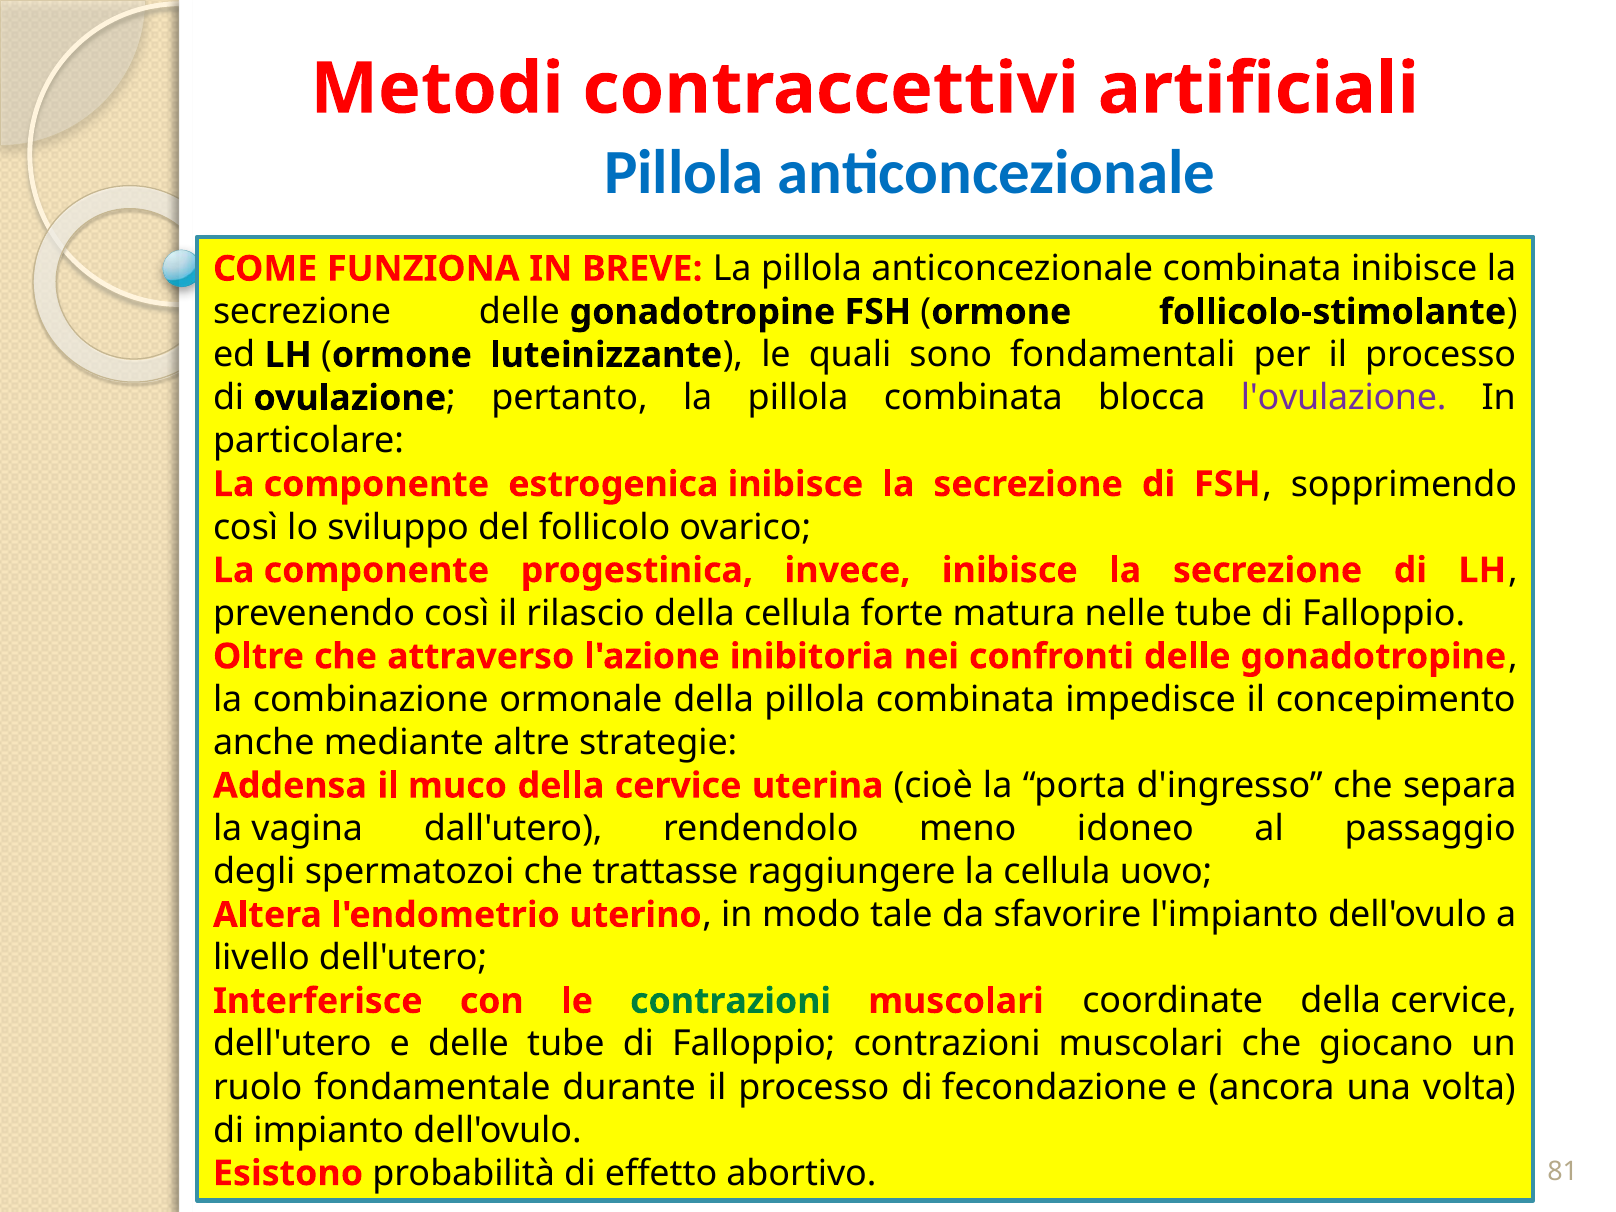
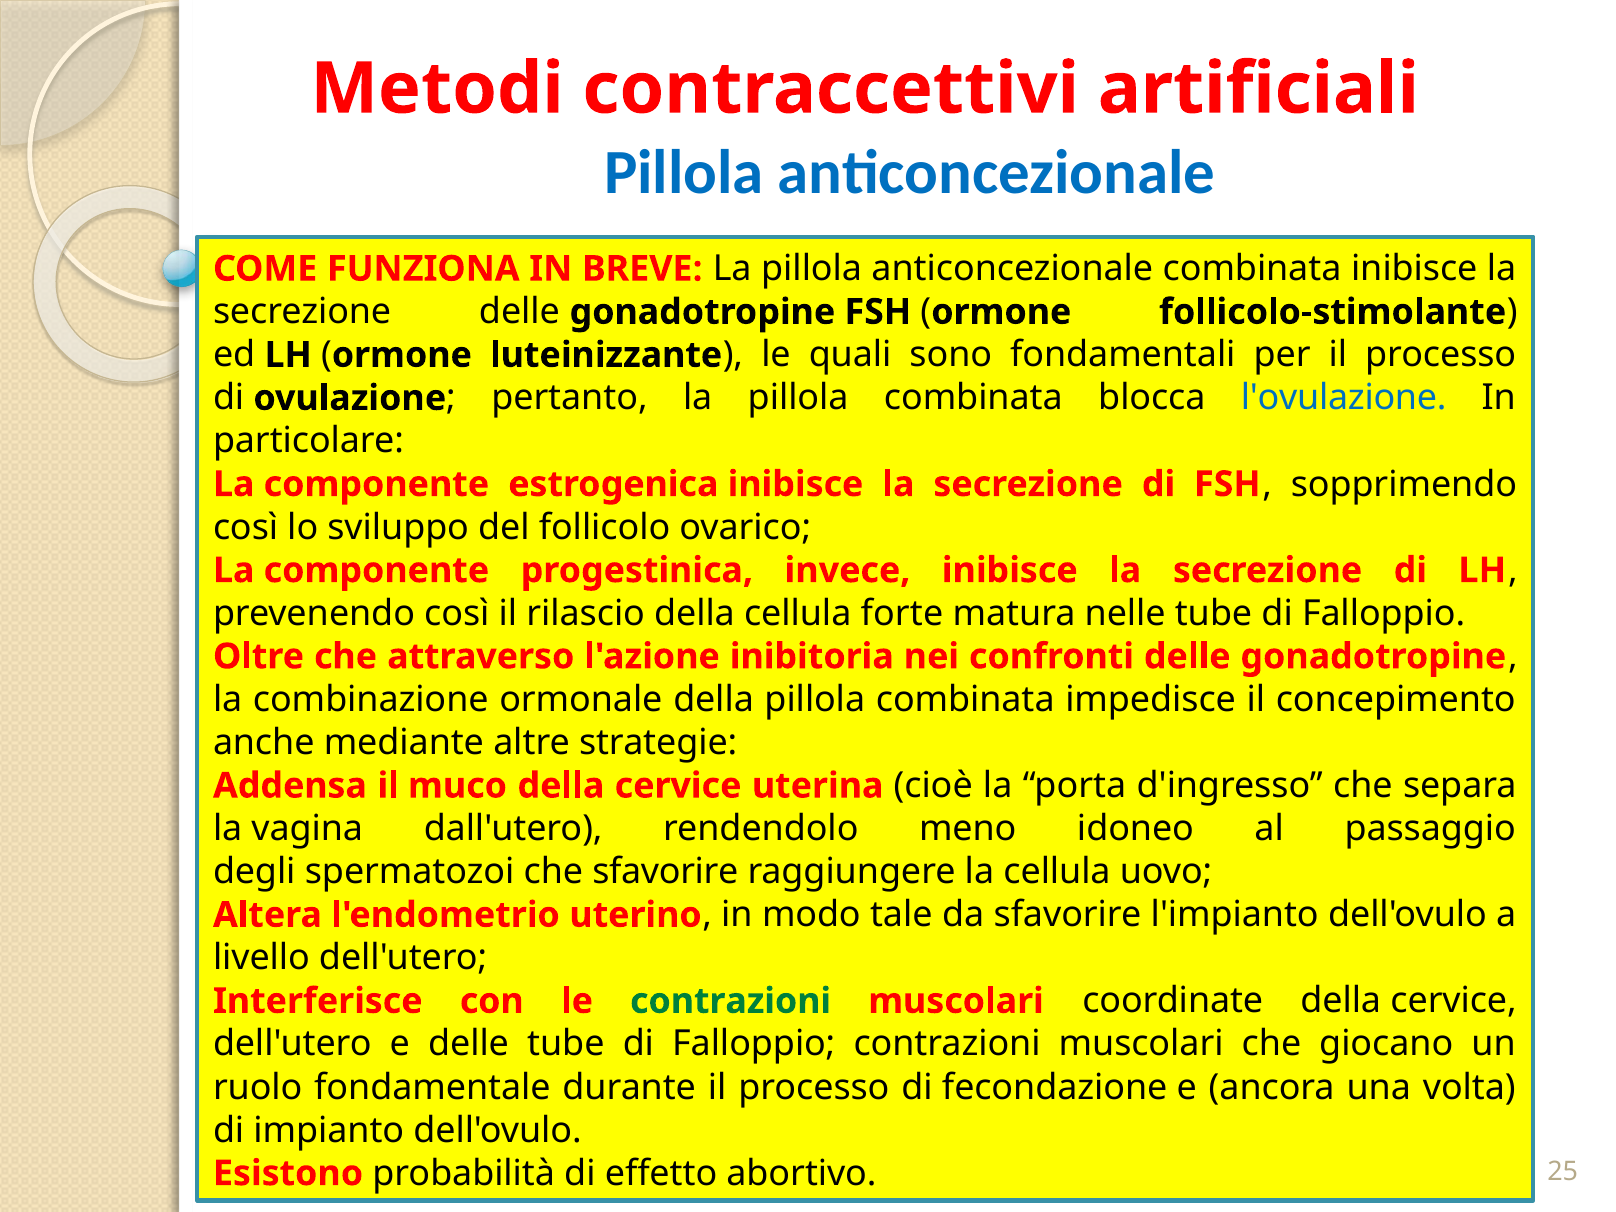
l'ovulazione colour: purple -> blue
che trattasse: trattasse -> sfavorire
81: 81 -> 25
